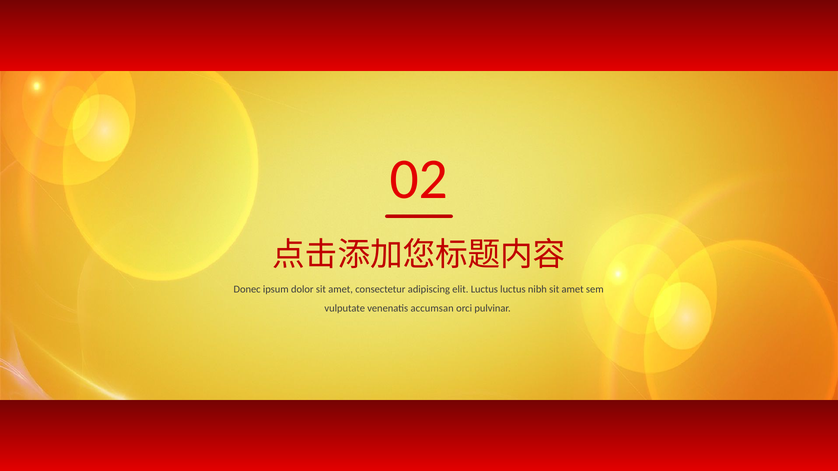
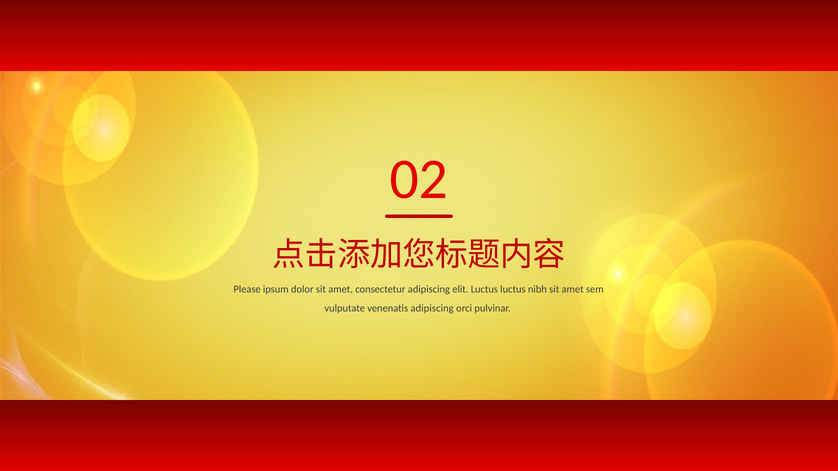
Donec: Donec -> Please
venenatis accumsan: accumsan -> adipiscing
